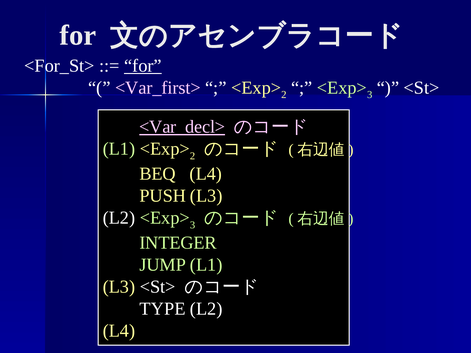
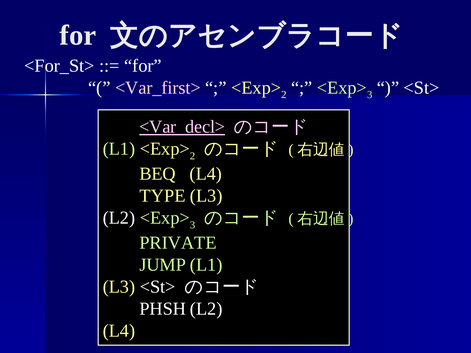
for at (143, 66) underline: present -> none
PUSH: PUSH -> TYPE
INTEGER: INTEGER -> PRIVATE
TYPE: TYPE -> PHSH
